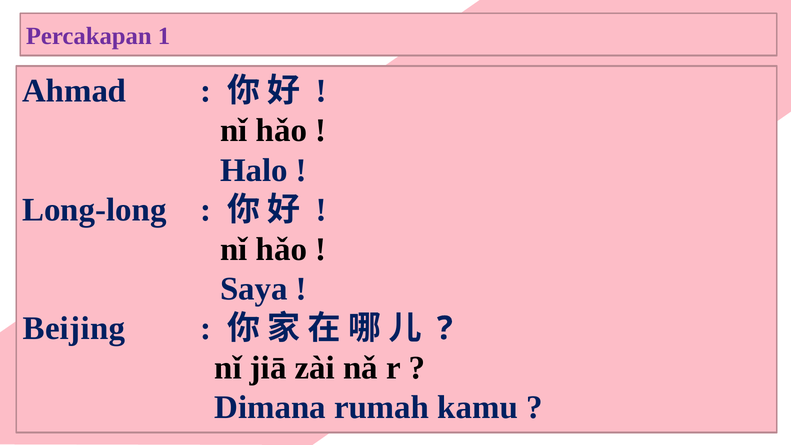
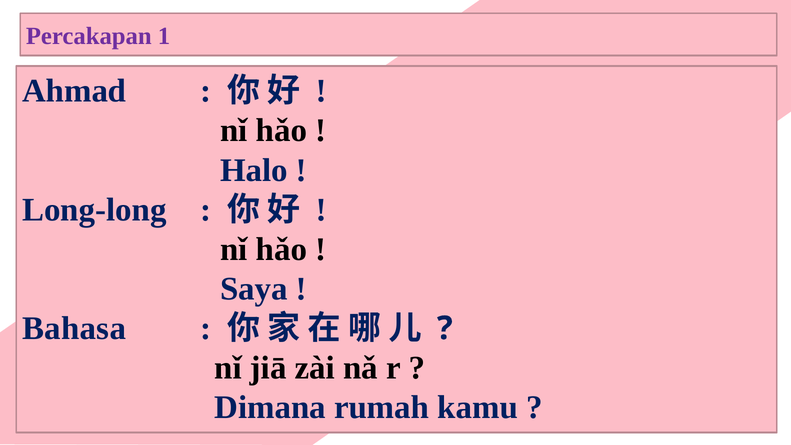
Beijing: Beijing -> Bahasa
